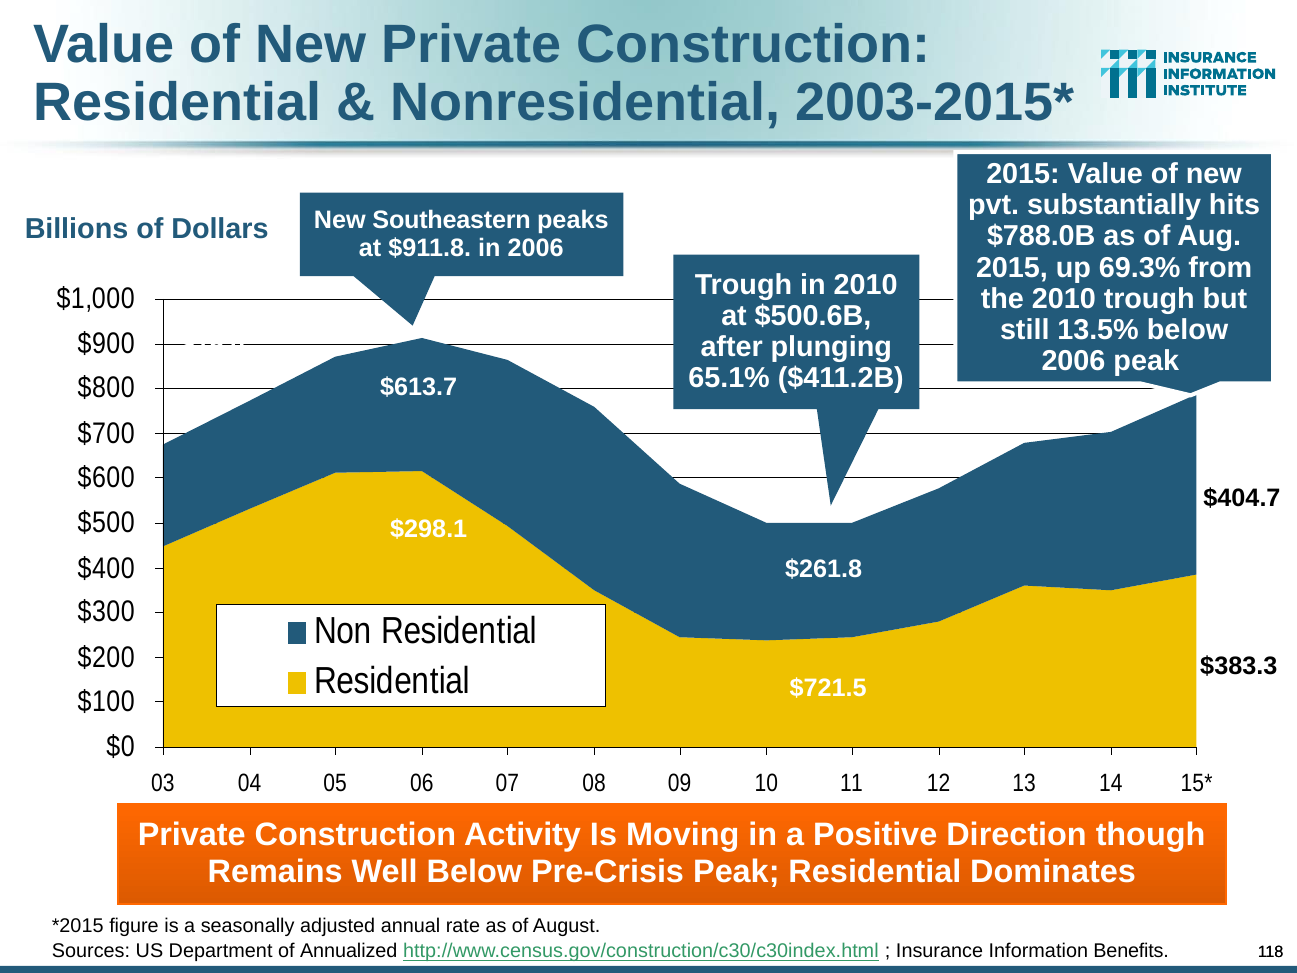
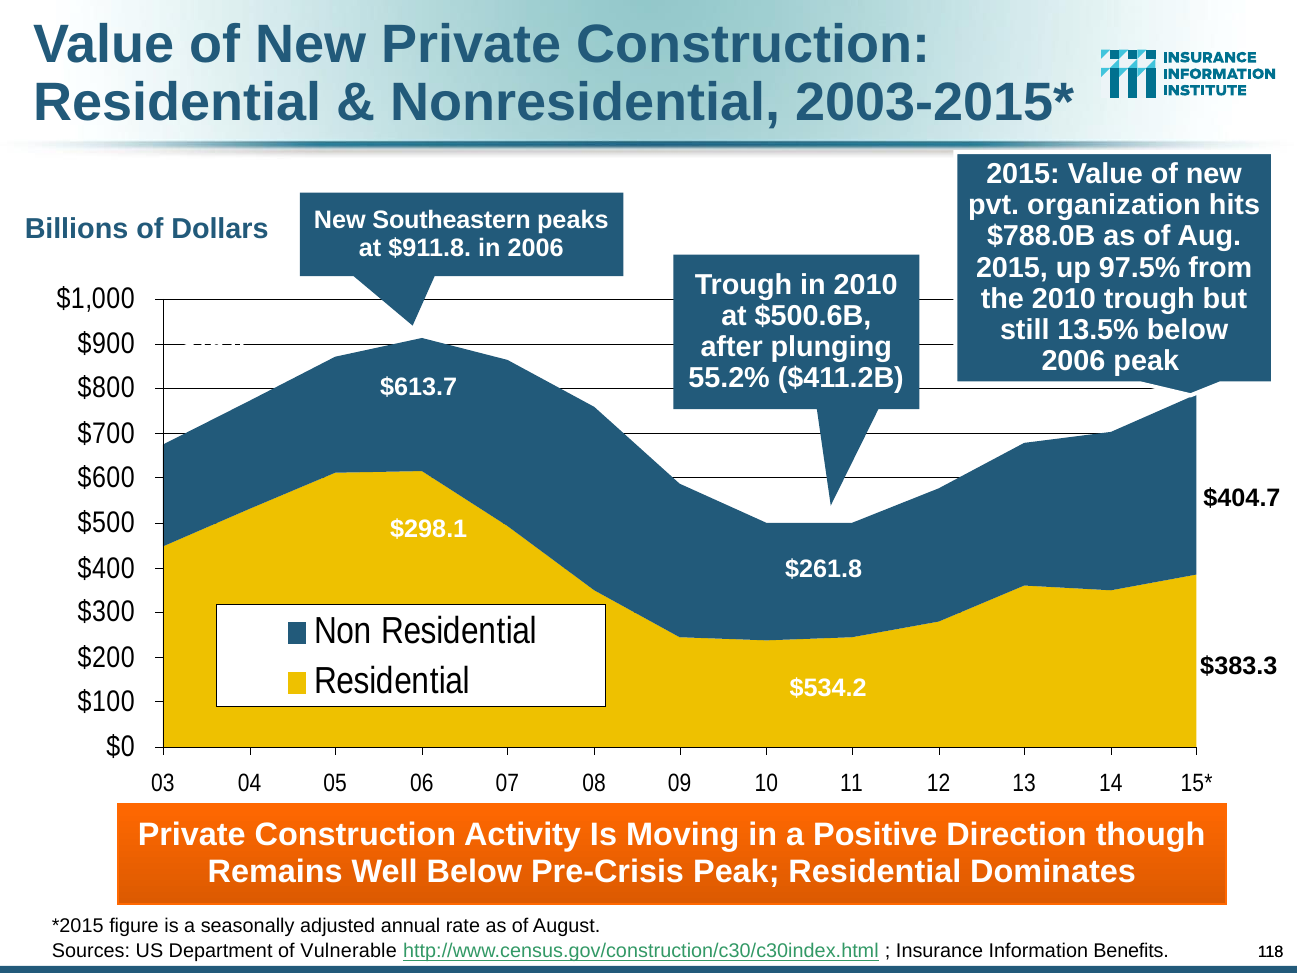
substantially: substantially -> organization
69.3%: 69.3% -> 97.5%
65.1%: 65.1% -> 55.2%
$721.5: $721.5 -> $534.2
Annualized: Annualized -> Vulnerable
